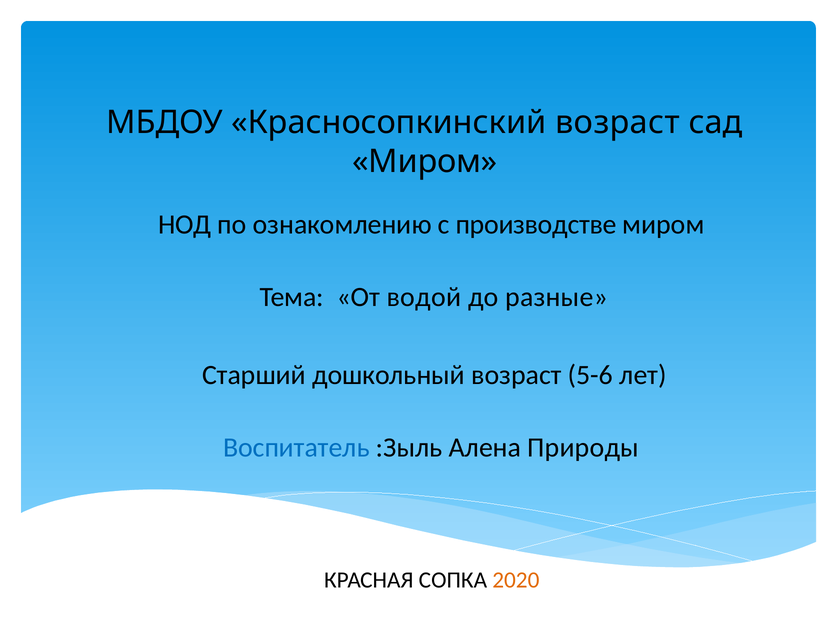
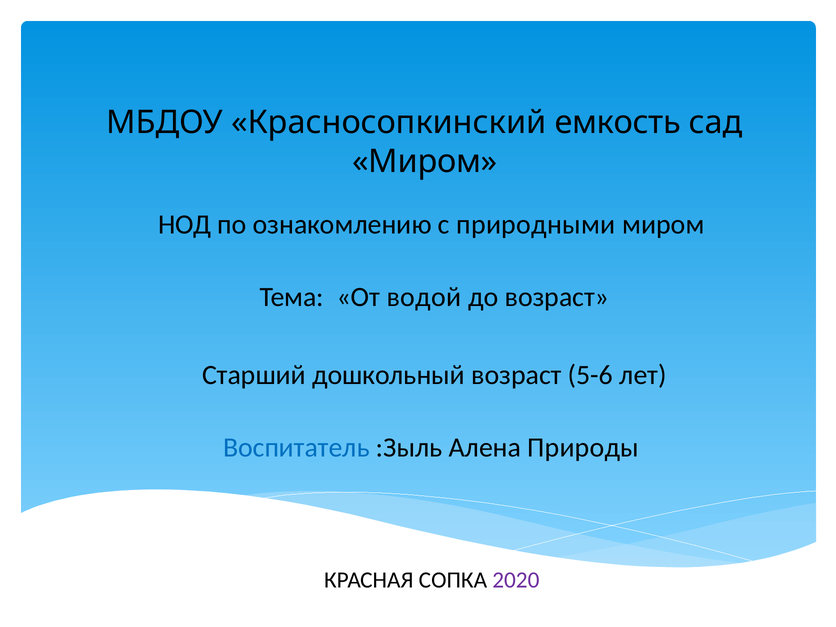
Красносопкинский возраст: возраст -> емкость
производстве: производстве -> природными
до разные: разные -> возраст
2020 colour: orange -> purple
